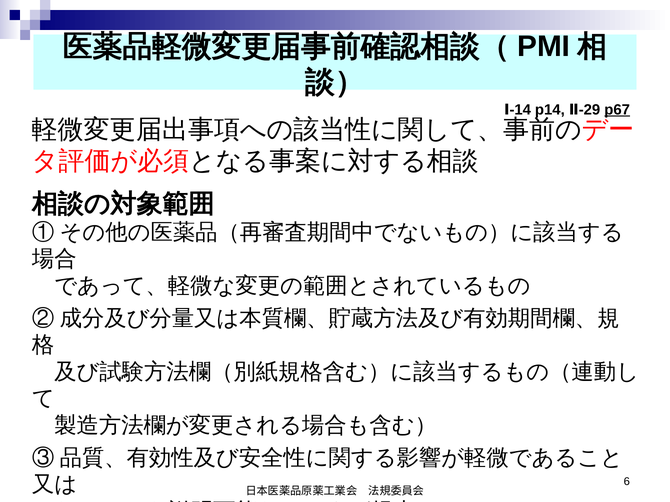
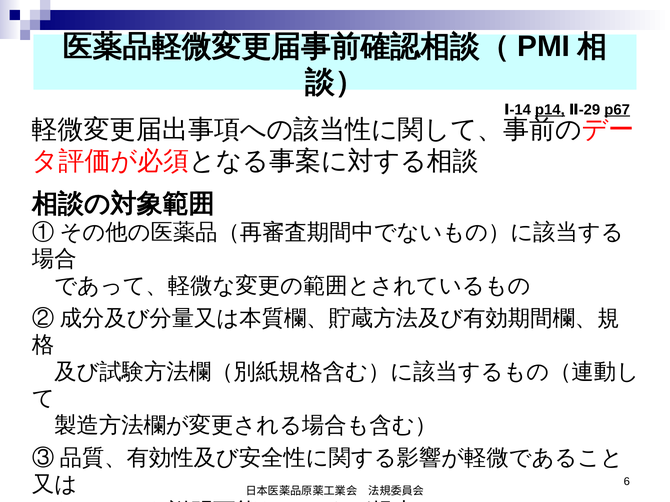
p14 underline: none -> present
